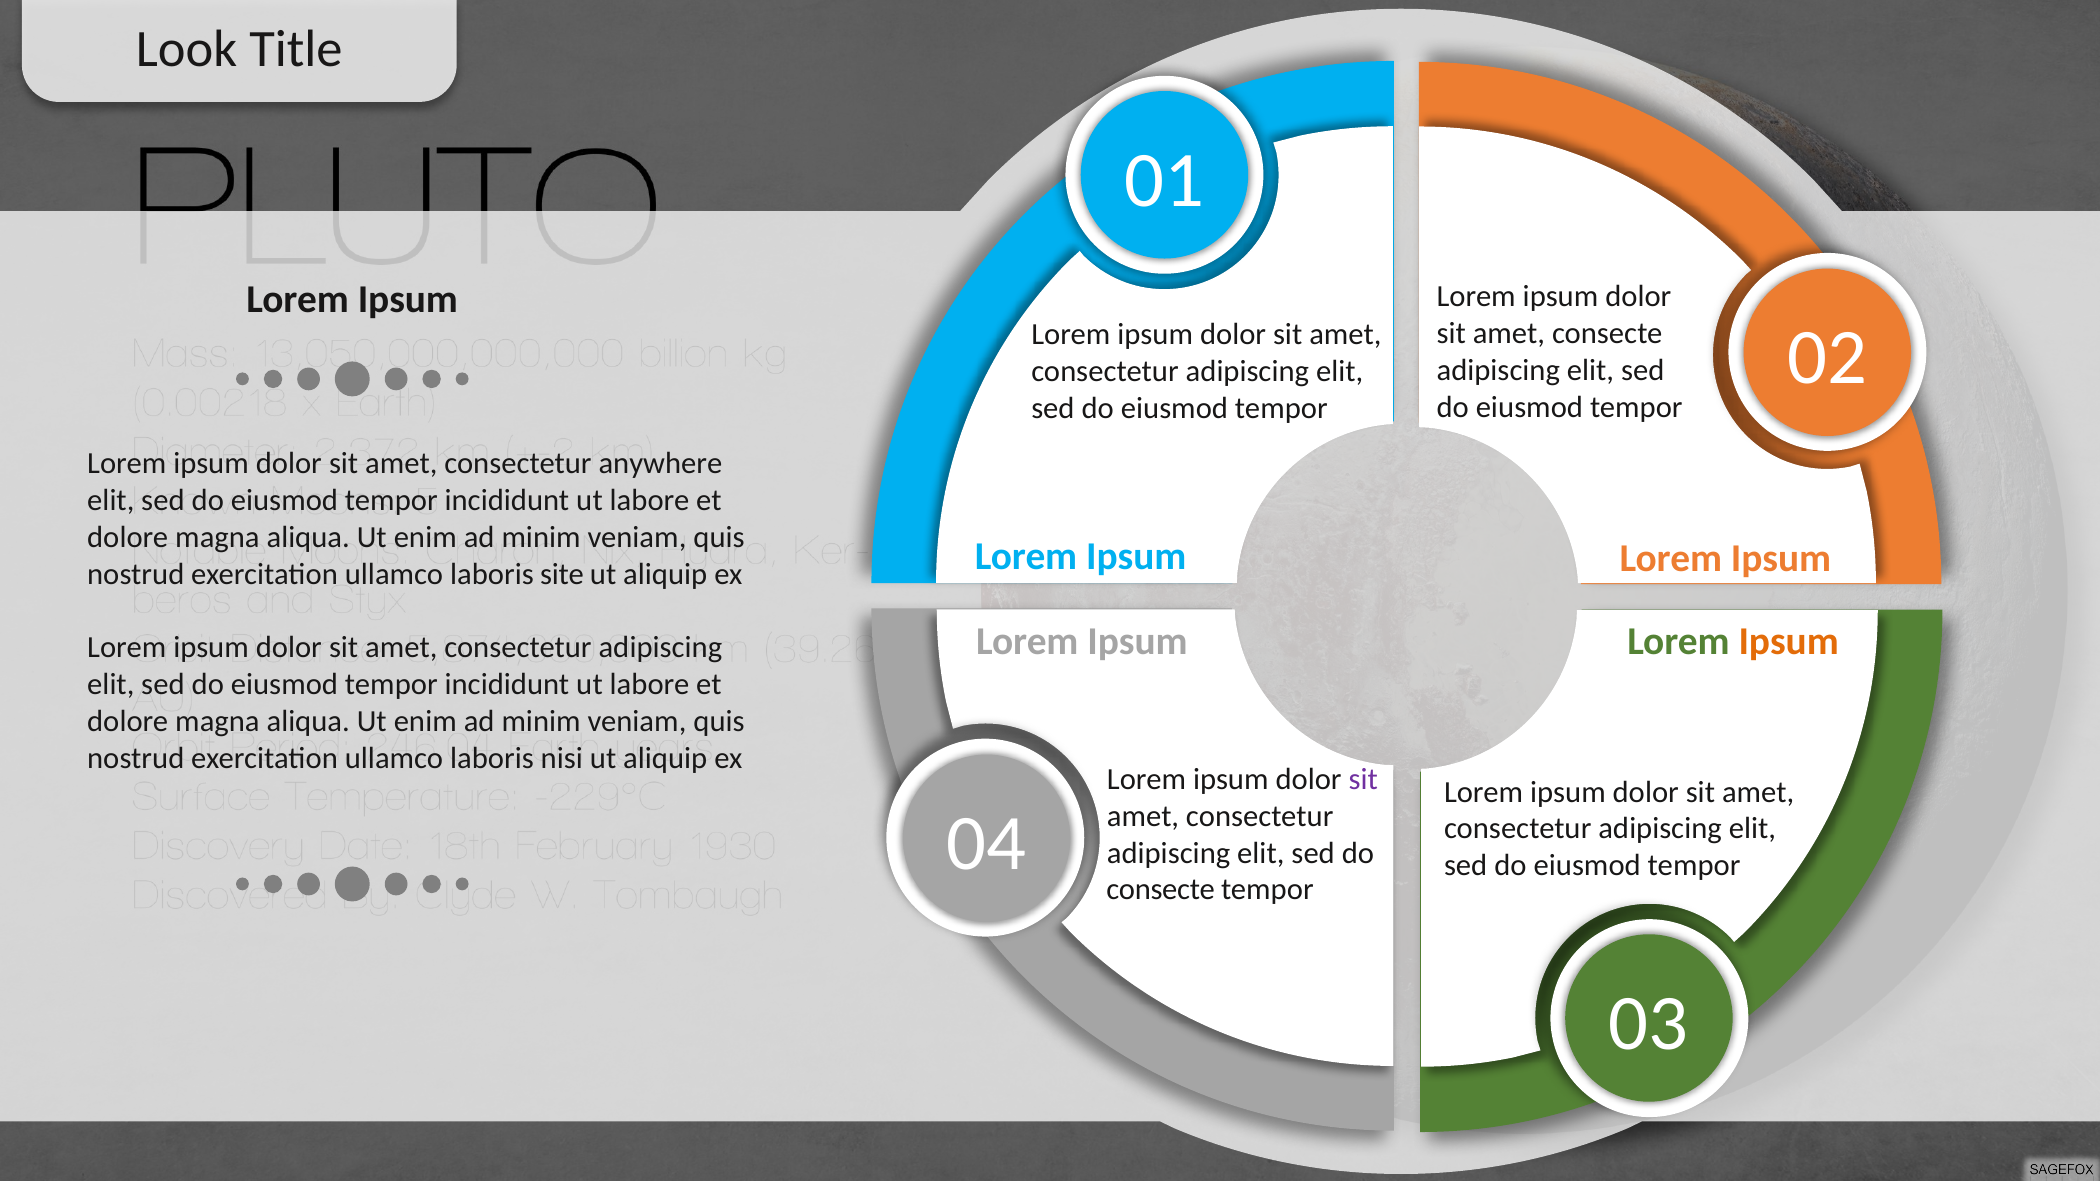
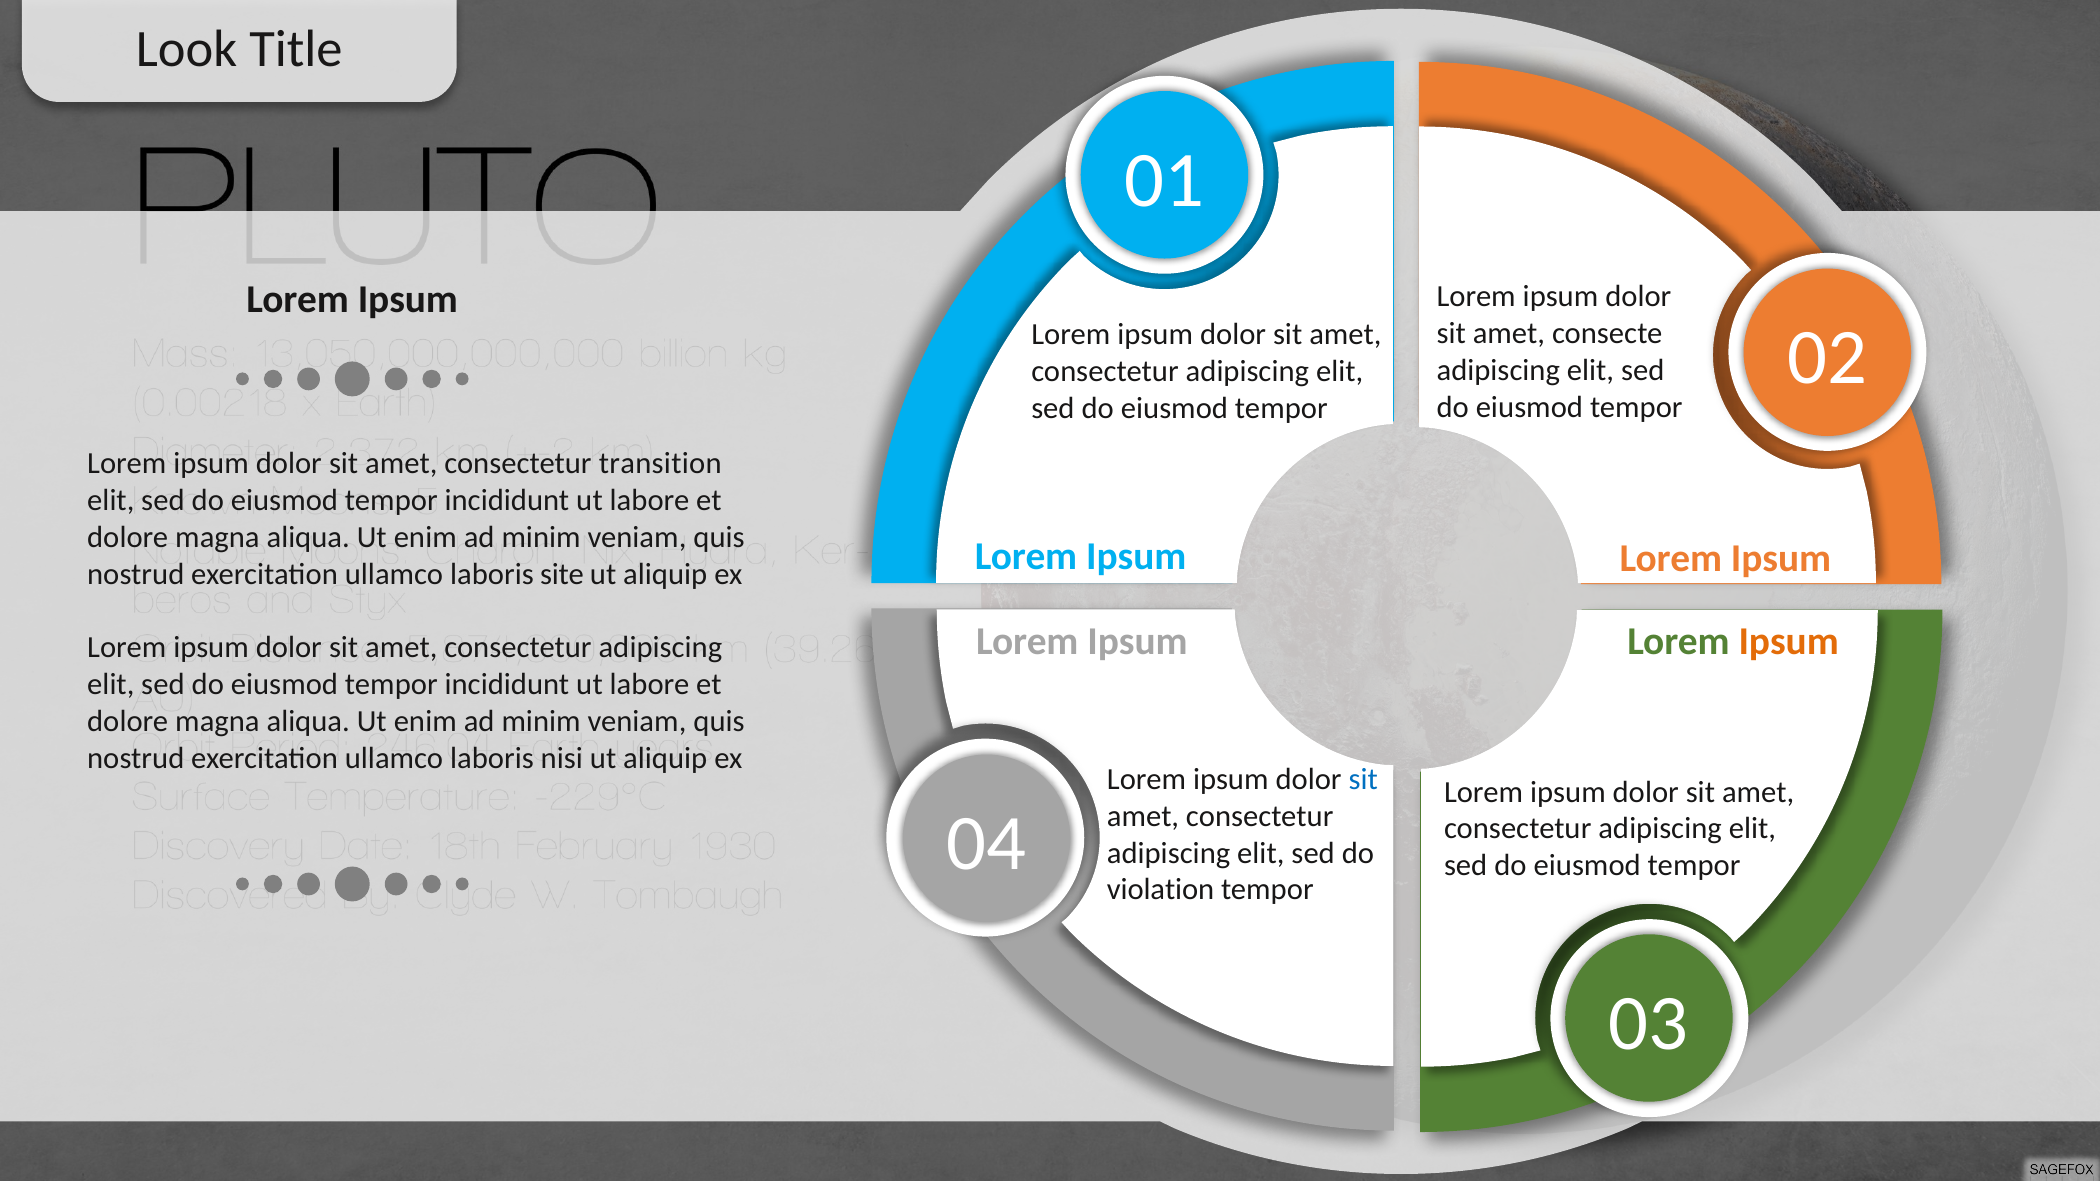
anywhere: anywhere -> transition
sit at (1363, 780) colour: purple -> blue
consecte at (1161, 890): consecte -> violation
